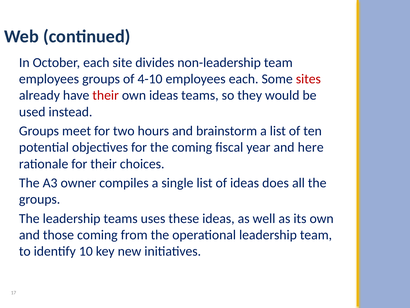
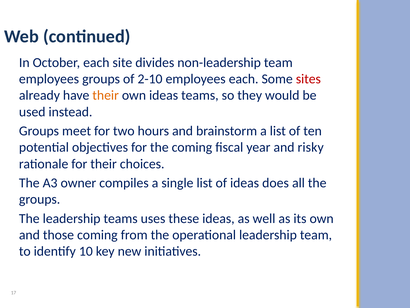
4-10: 4-10 -> 2-10
their at (106, 95) colour: red -> orange
here: here -> risky
